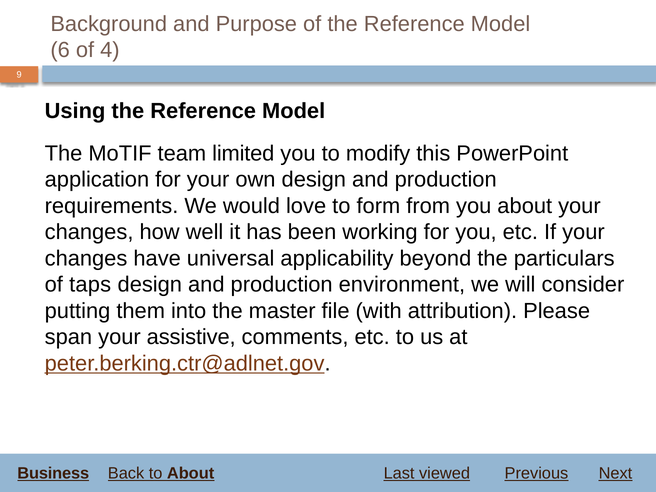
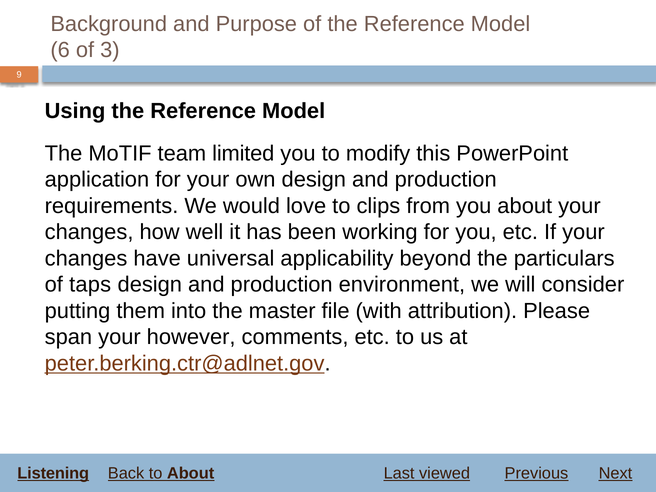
4: 4 -> 3
form: form -> clips
assistive: assistive -> however
Business: Business -> Listening
